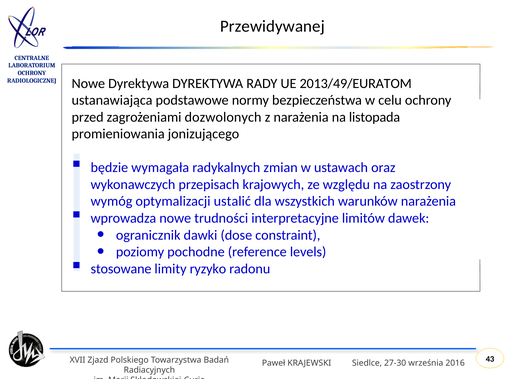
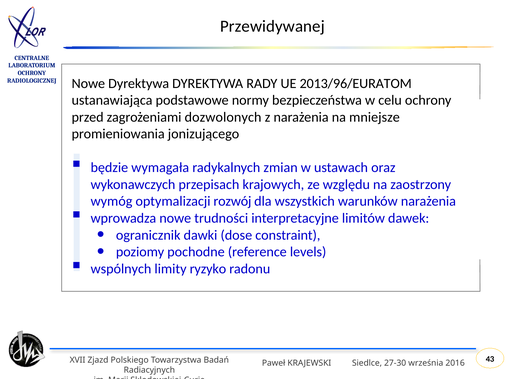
2013/49/EURATOM: 2013/49/EURATOM -> 2013/96/EURATOM
listopada: listopada -> mniejsze
ustalić: ustalić -> rozwój
stosowane: stosowane -> wspólnych
